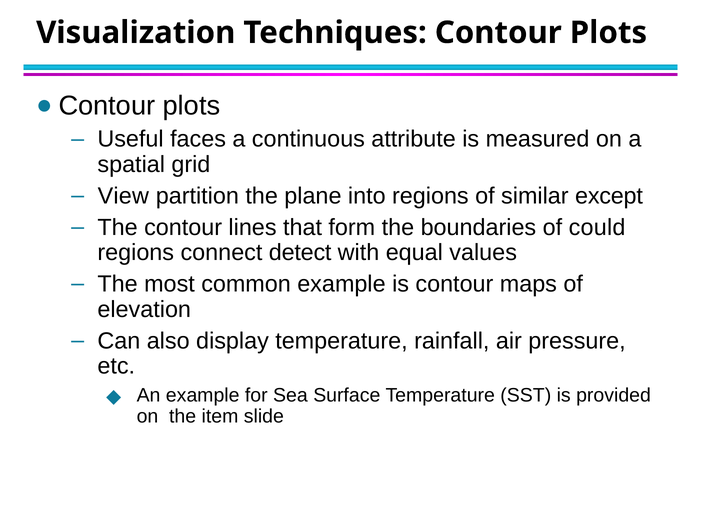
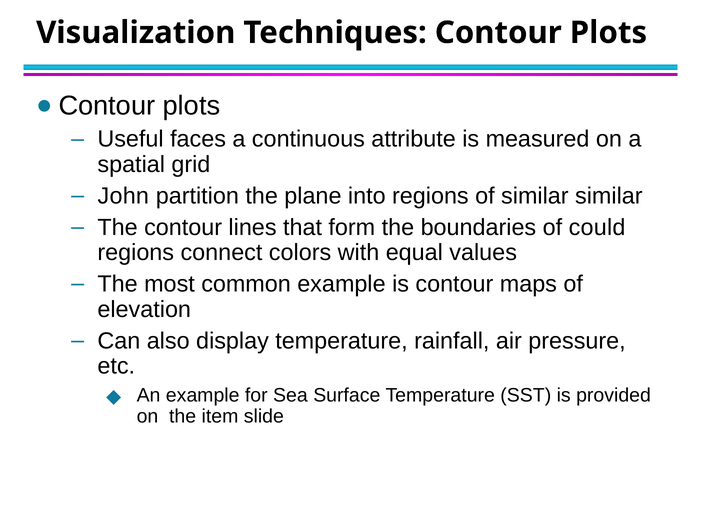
View: View -> John
similar except: except -> similar
detect: detect -> colors
